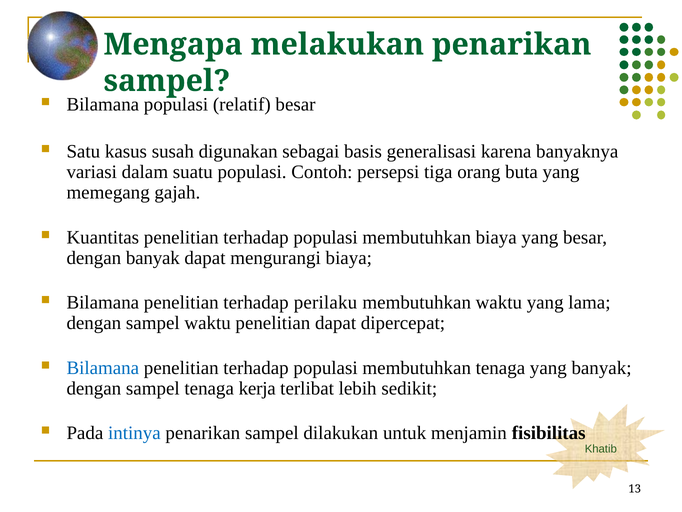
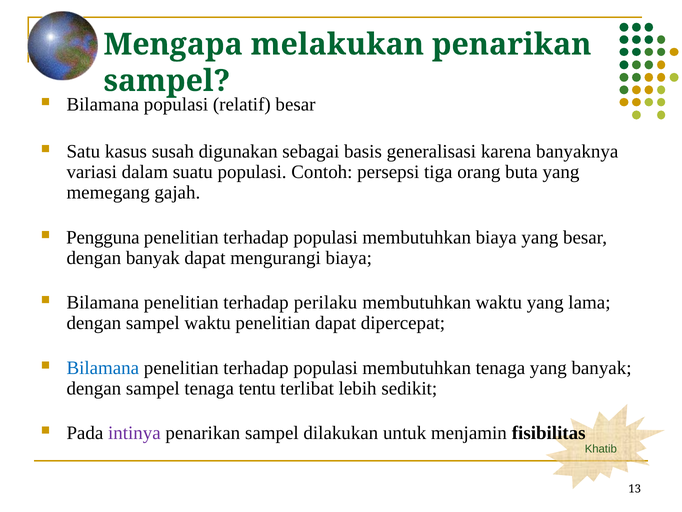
Kuantitas: Kuantitas -> Pengguna
kerja: kerja -> tentu
intinya colour: blue -> purple
